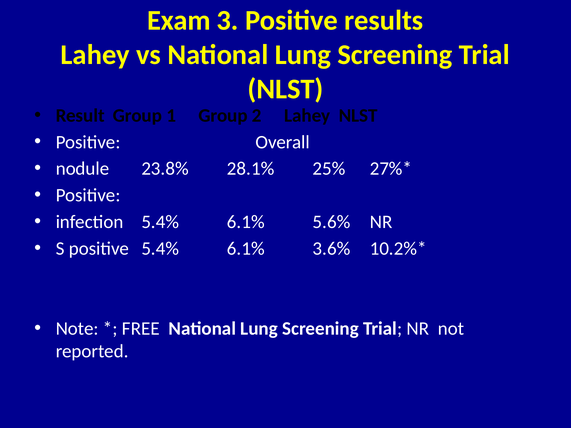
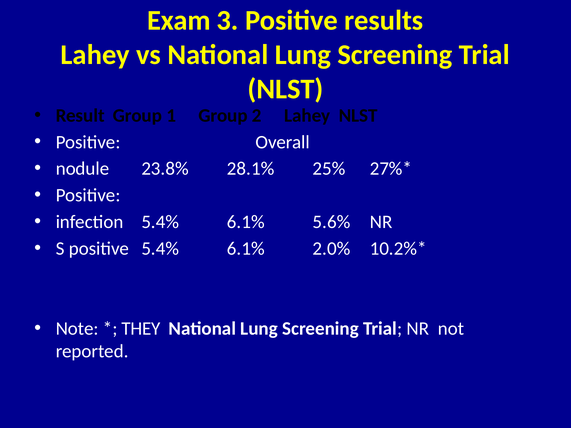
3.6%: 3.6% -> 2.0%
FREE: FREE -> THEY
